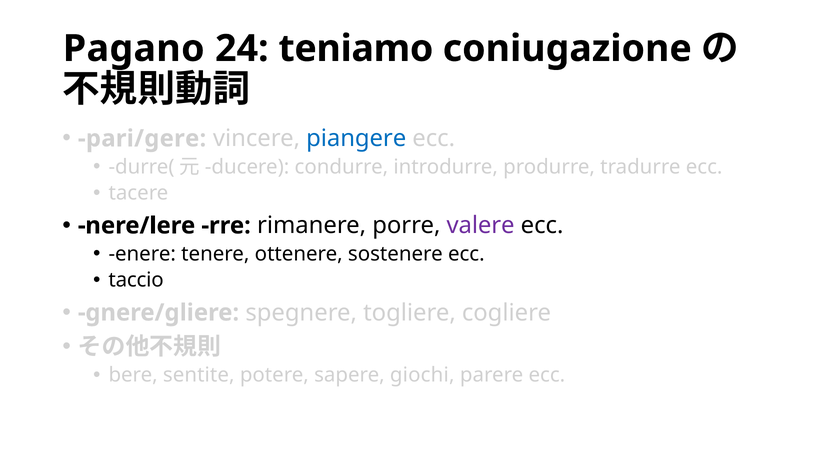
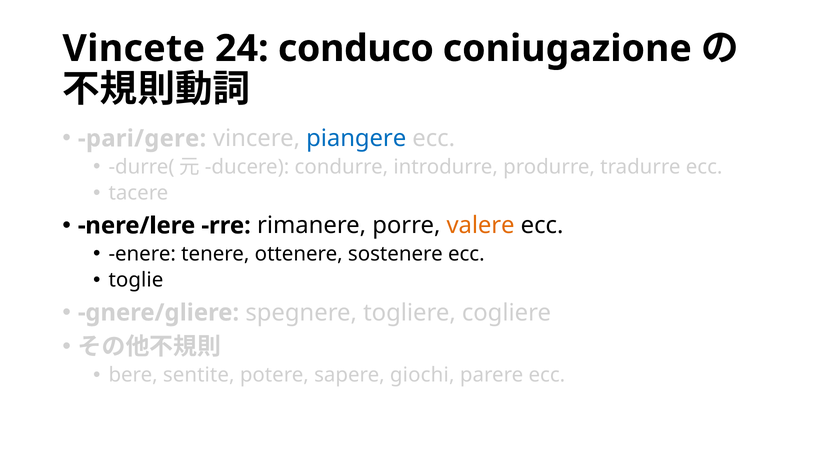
Pagano: Pagano -> Vincete
teniamo: teniamo -> conduco
valere colour: purple -> orange
taccio: taccio -> toglie
